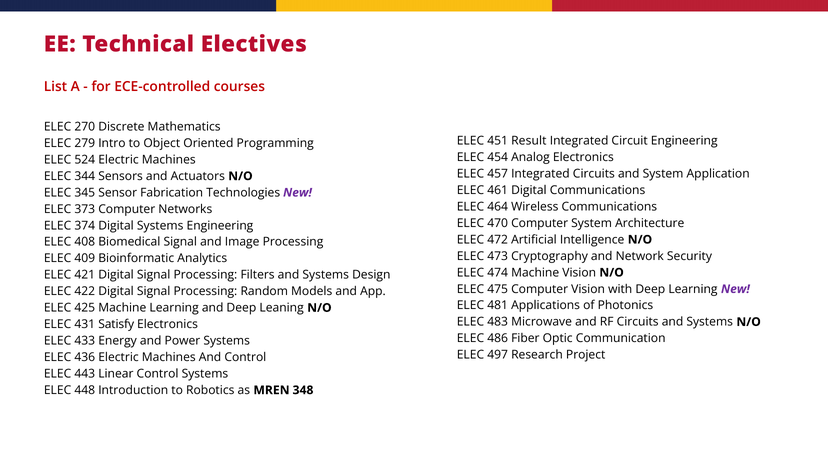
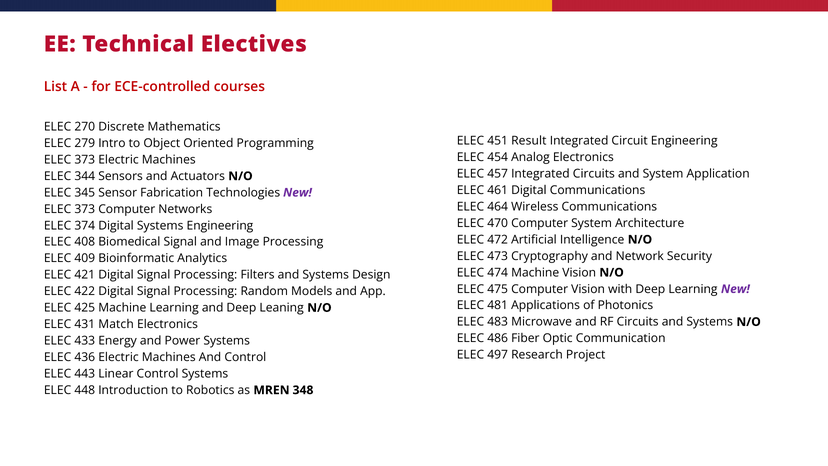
524 at (85, 160): 524 -> 373
Satisfy: Satisfy -> Match
